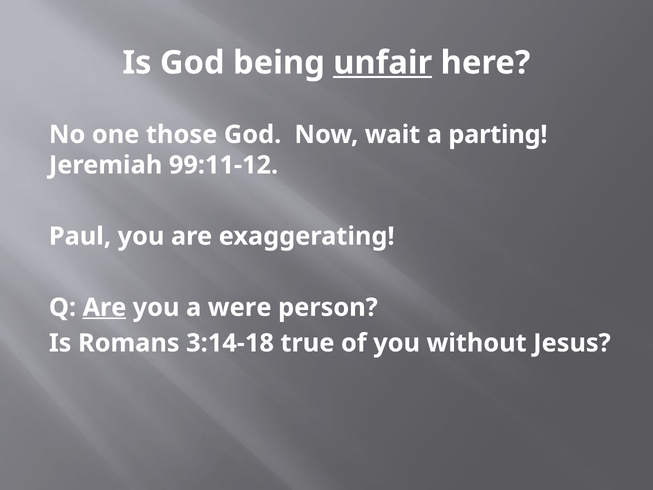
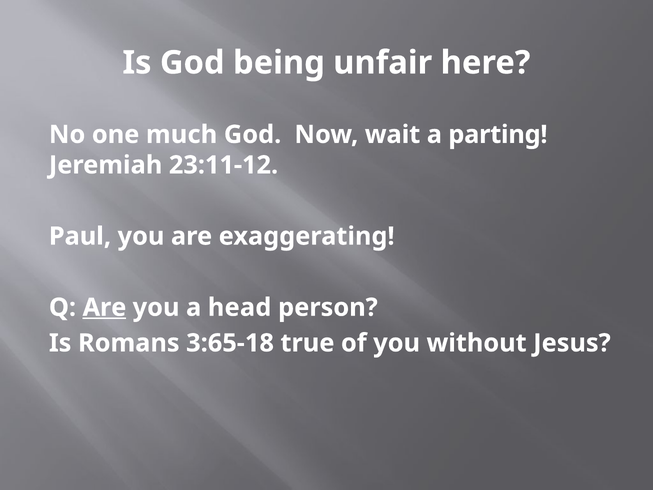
unfair underline: present -> none
those: those -> much
99:11-12: 99:11-12 -> 23:11-12
were: were -> head
3:14-18: 3:14-18 -> 3:65-18
